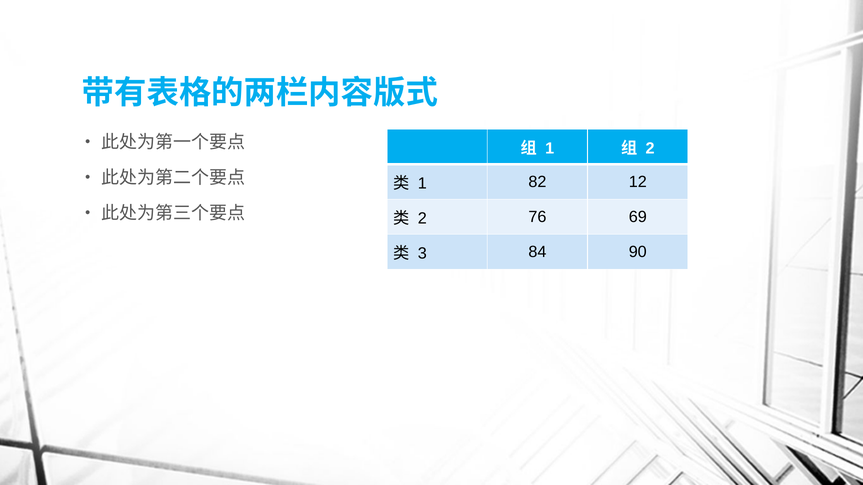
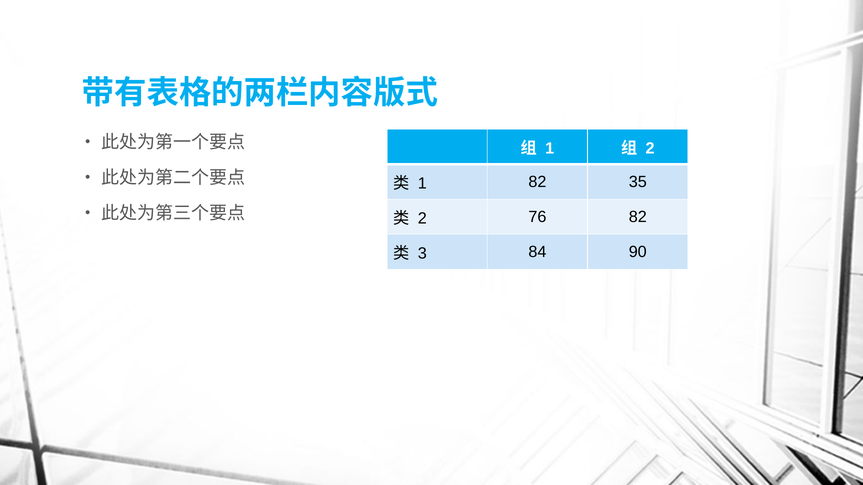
12: 12 -> 35
76 69: 69 -> 82
